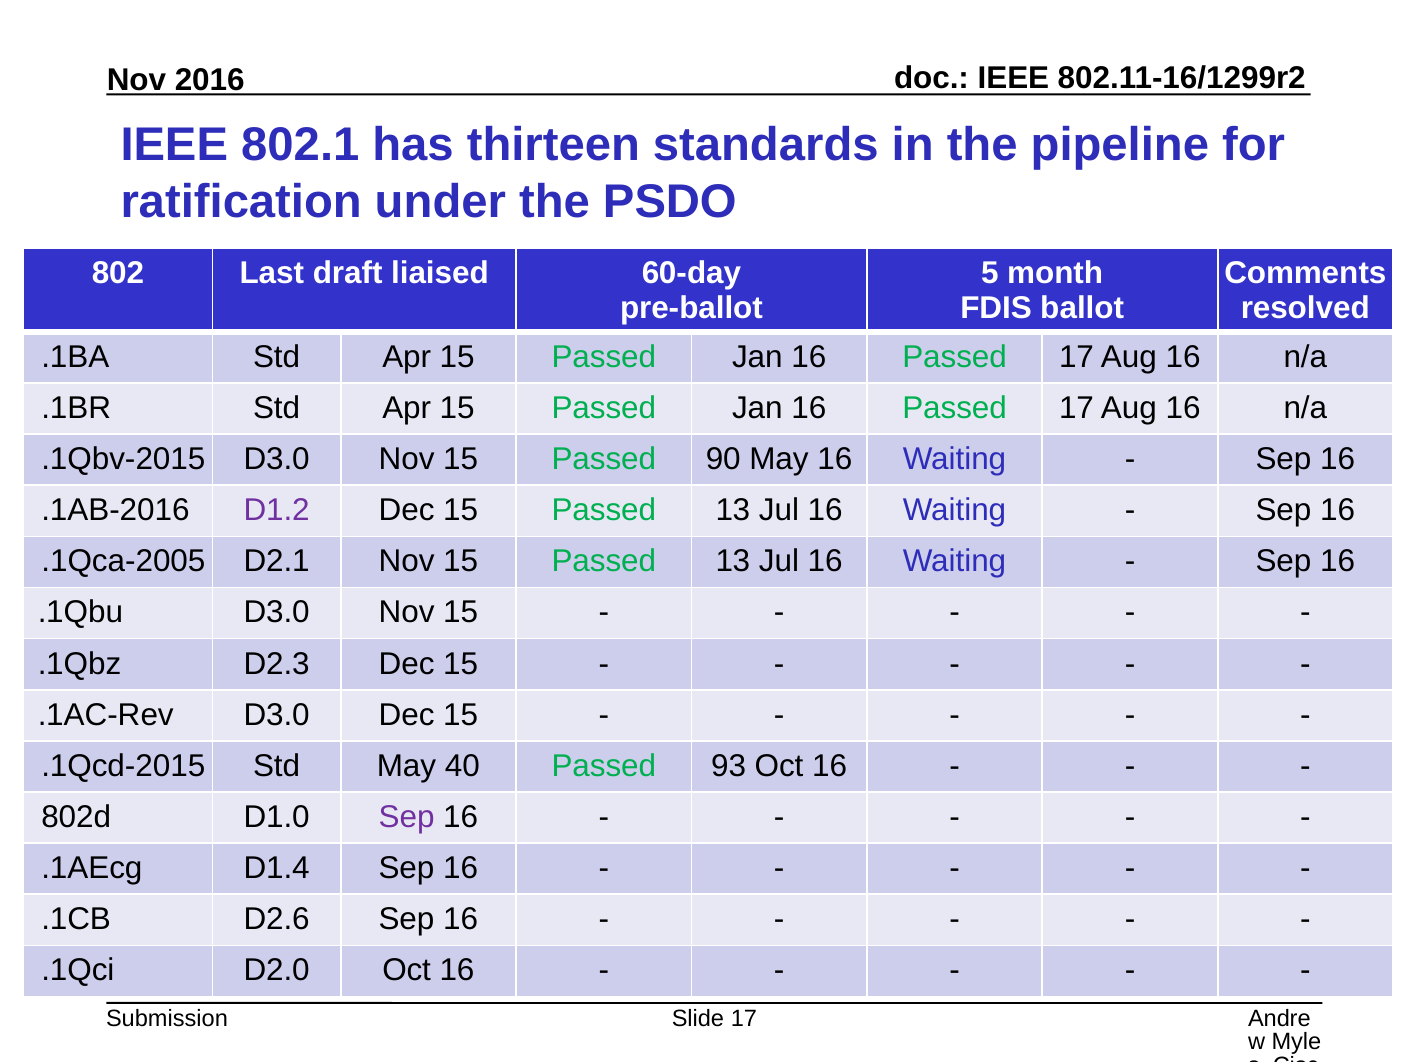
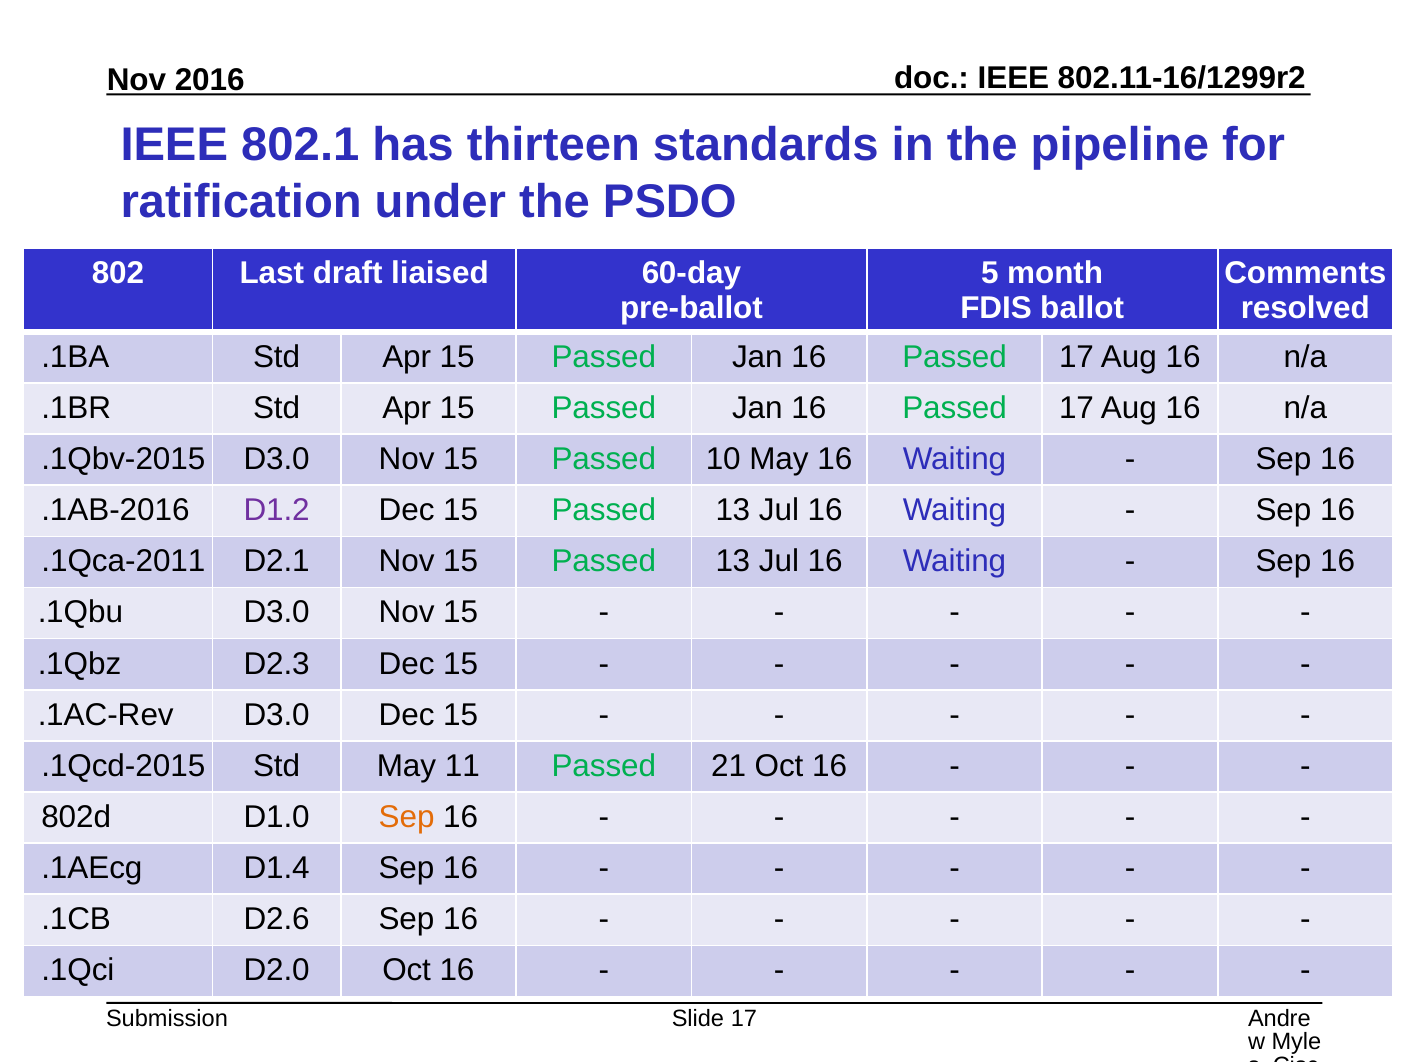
90: 90 -> 10
.1Qca-2005: .1Qca-2005 -> .1Qca-2011
40: 40 -> 11
93: 93 -> 21
Sep at (407, 818) colour: purple -> orange
